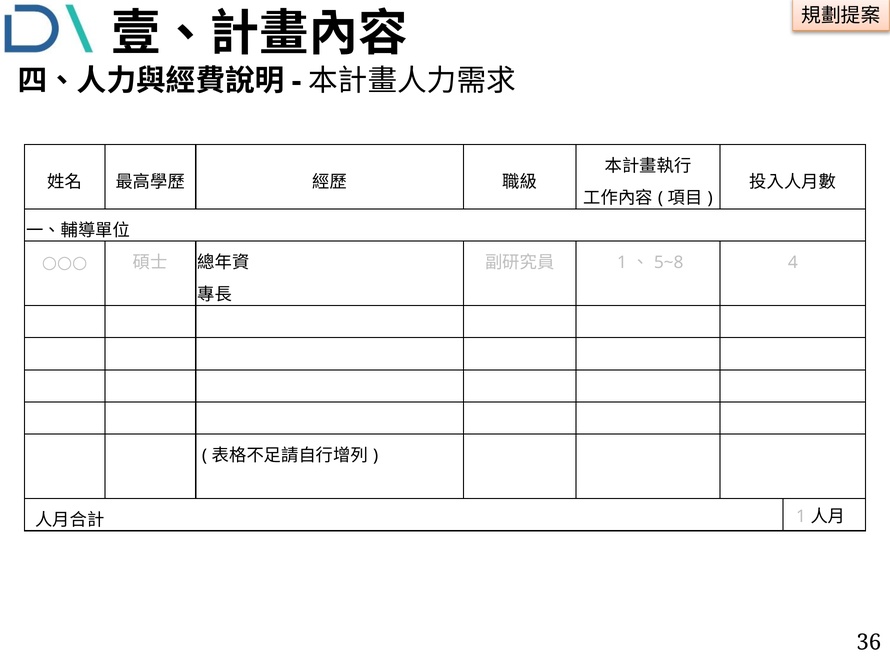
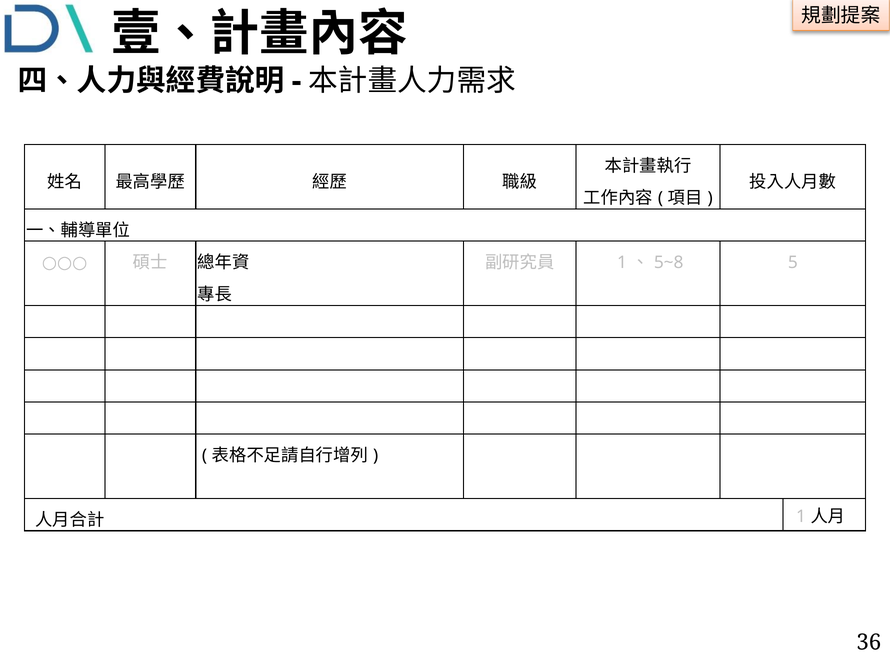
4: 4 -> 5
